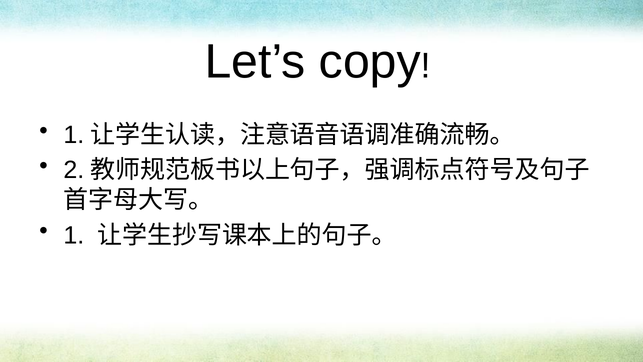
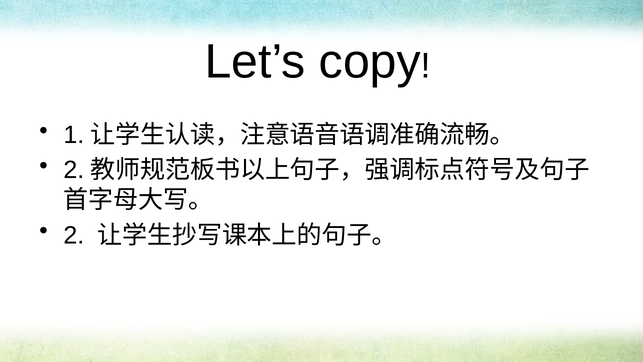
1 at (74, 235): 1 -> 2
